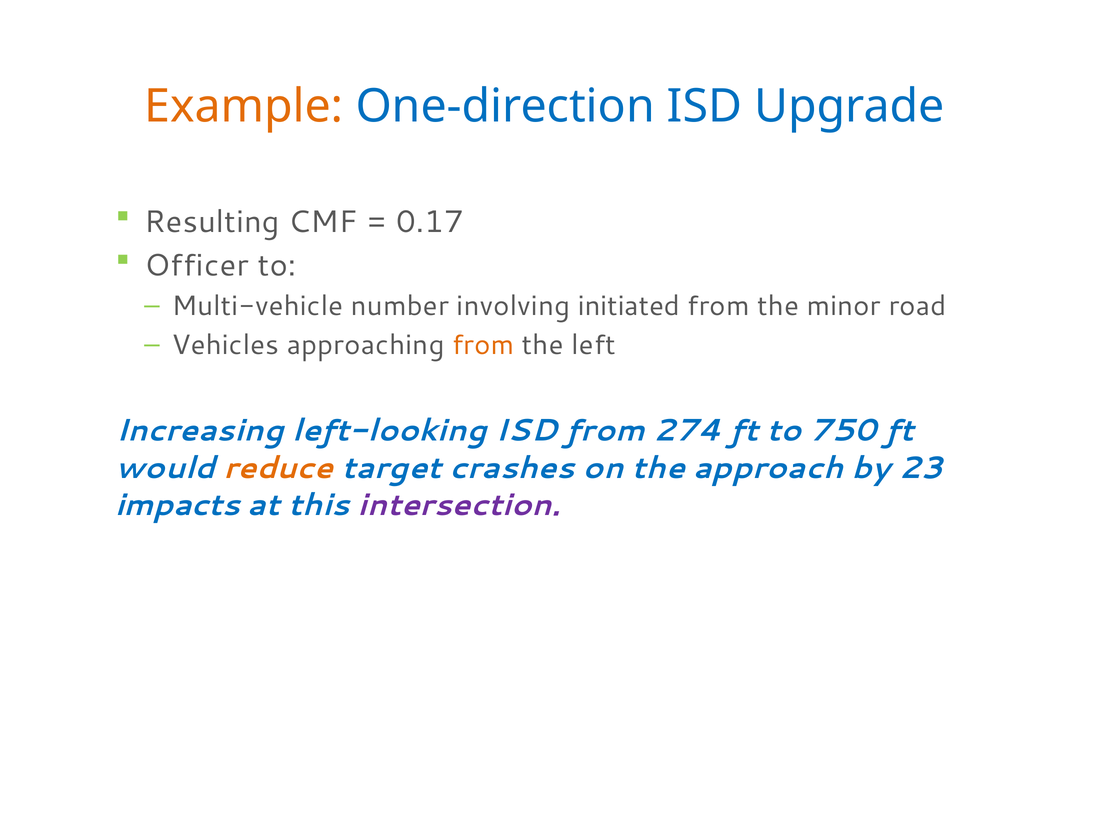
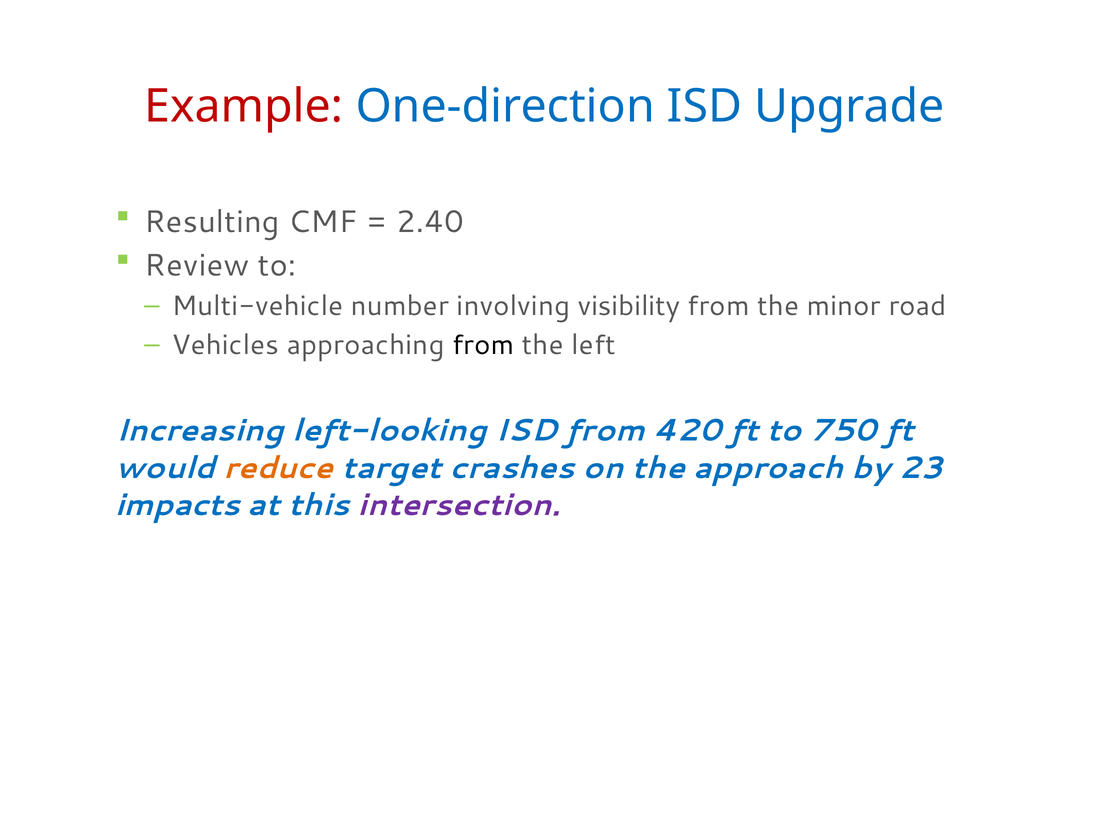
Example colour: orange -> red
0.17: 0.17 -> 2.40
Officer: Officer -> Review
initiated: initiated -> visibility
from at (483, 345) colour: orange -> black
274: 274 -> 420
